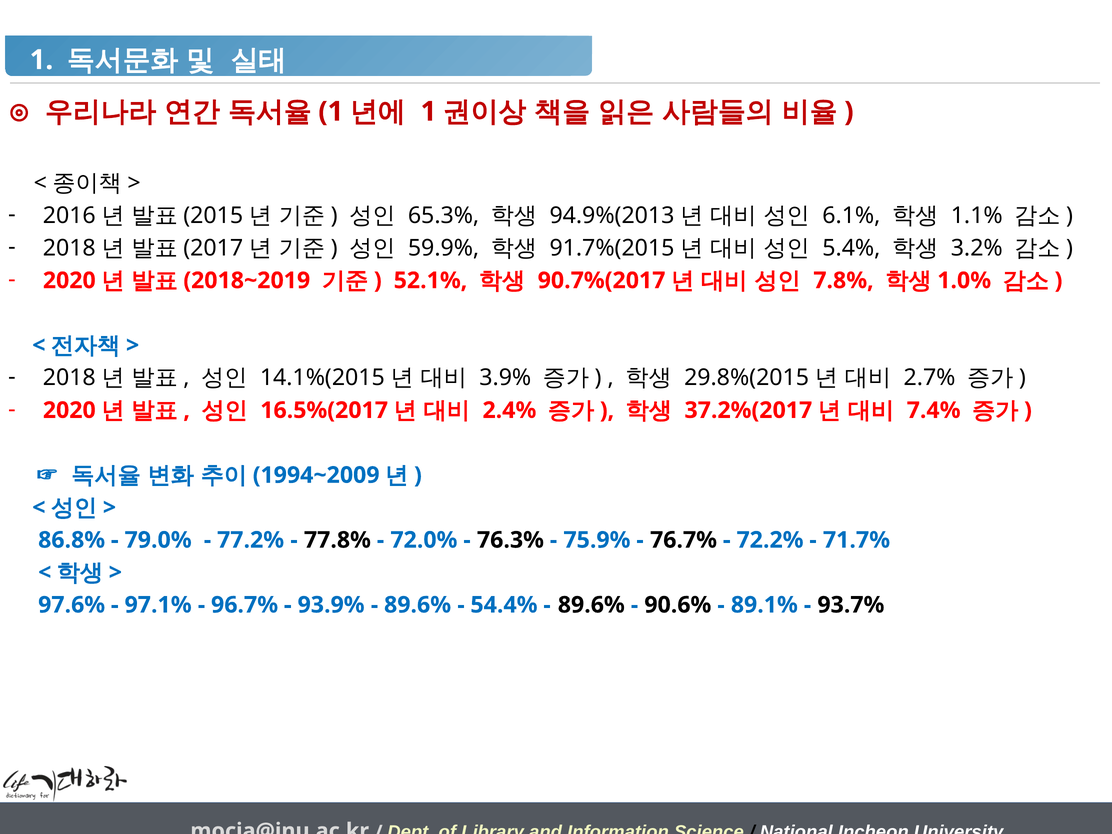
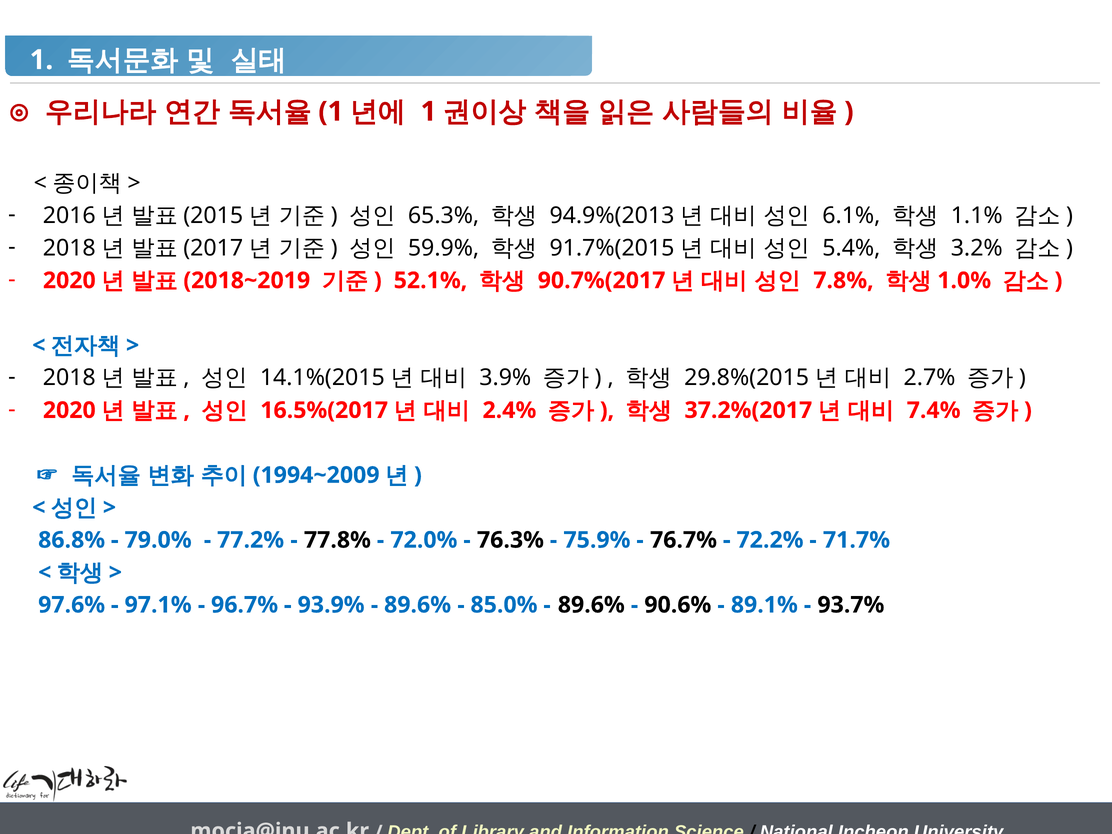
54.4%: 54.4% -> 85.0%
